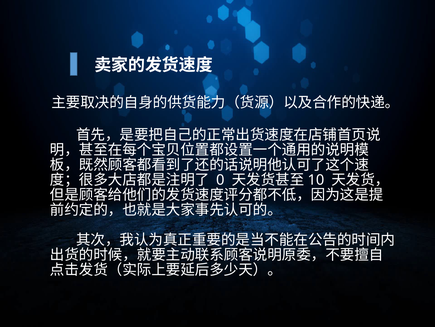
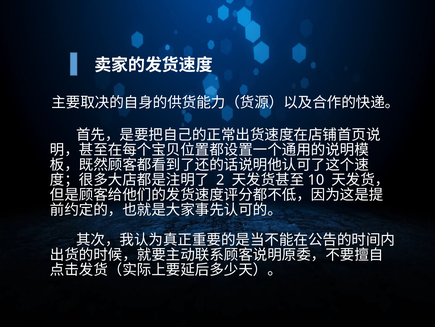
0: 0 -> 2
